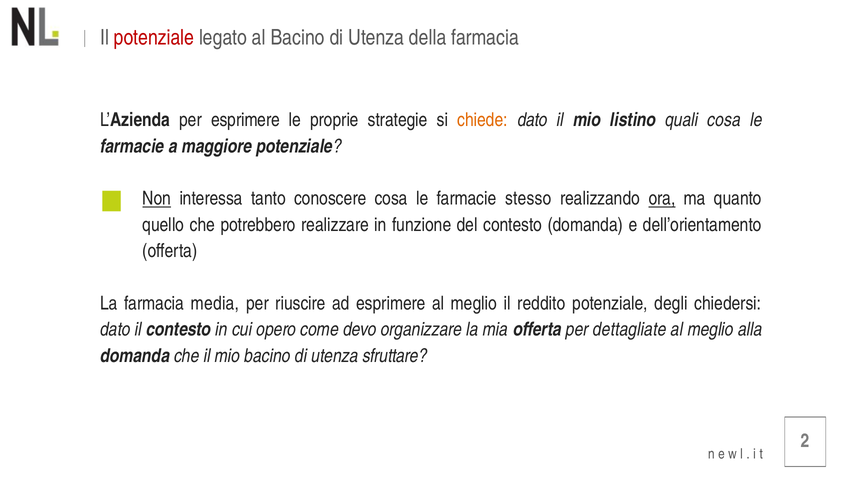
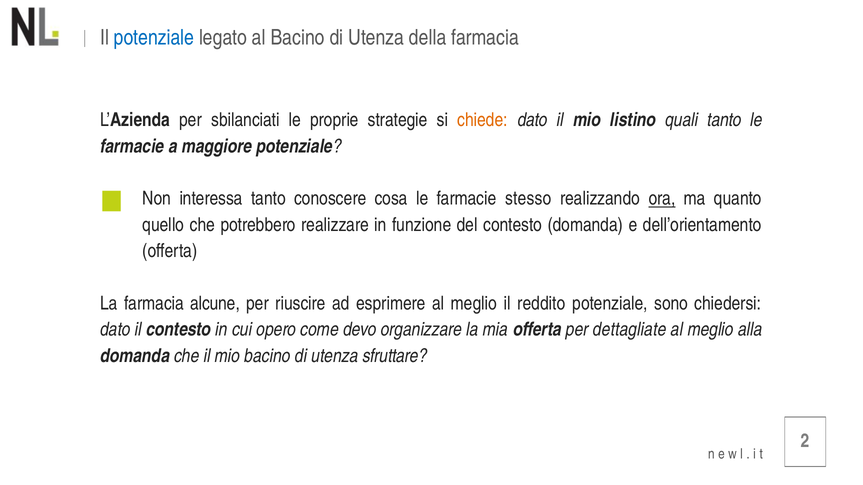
potenziale at (154, 38) colour: red -> blue
per esprimere: esprimere -> sbilanciati
quali cosa: cosa -> tanto
Non underline: present -> none
media: media -> alcune
degli: degli -> sono
